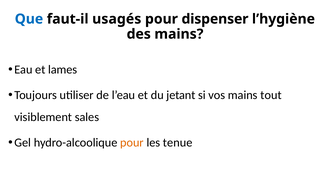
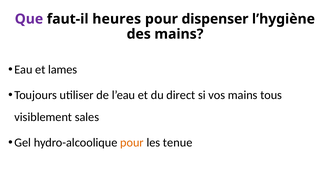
Que colour: blue -> purple
usagés: usagés -> heures
jetant: jetant -> direct
tout: tout -> tous
